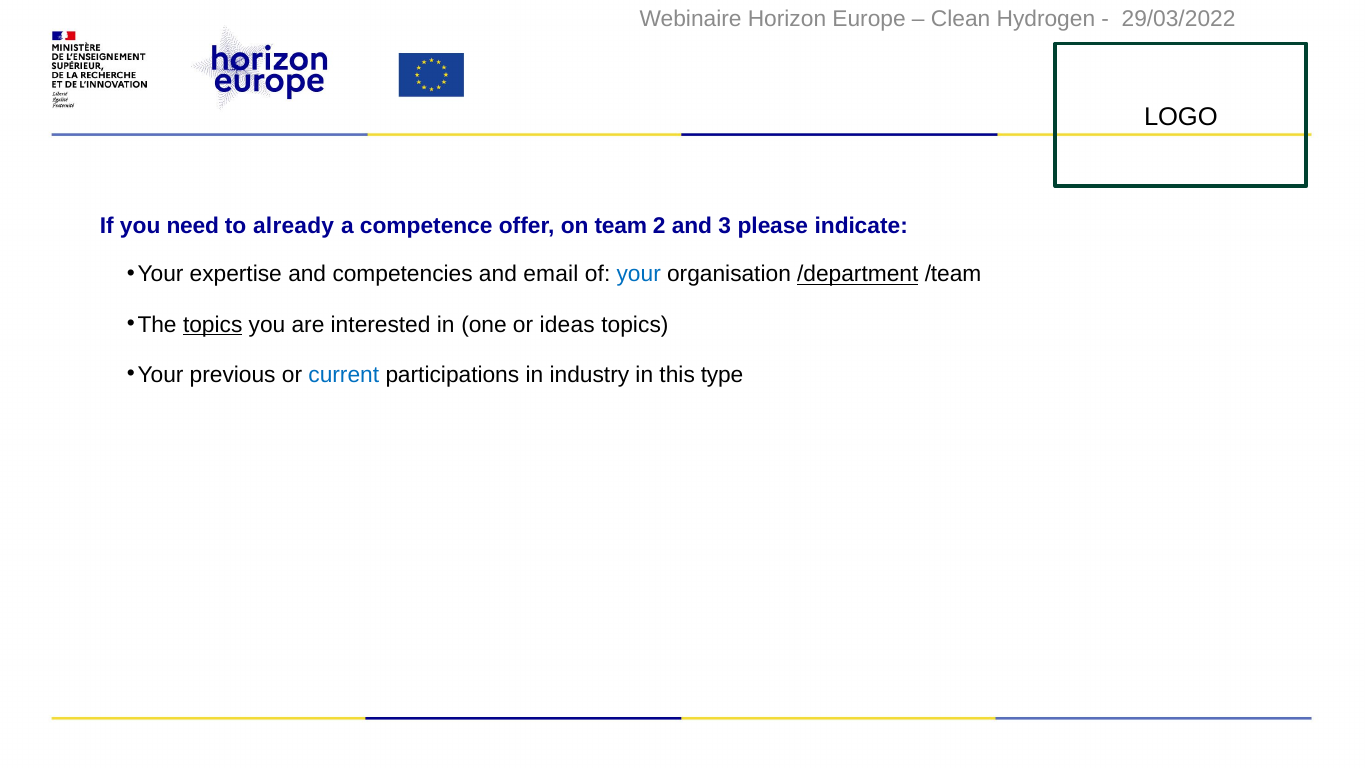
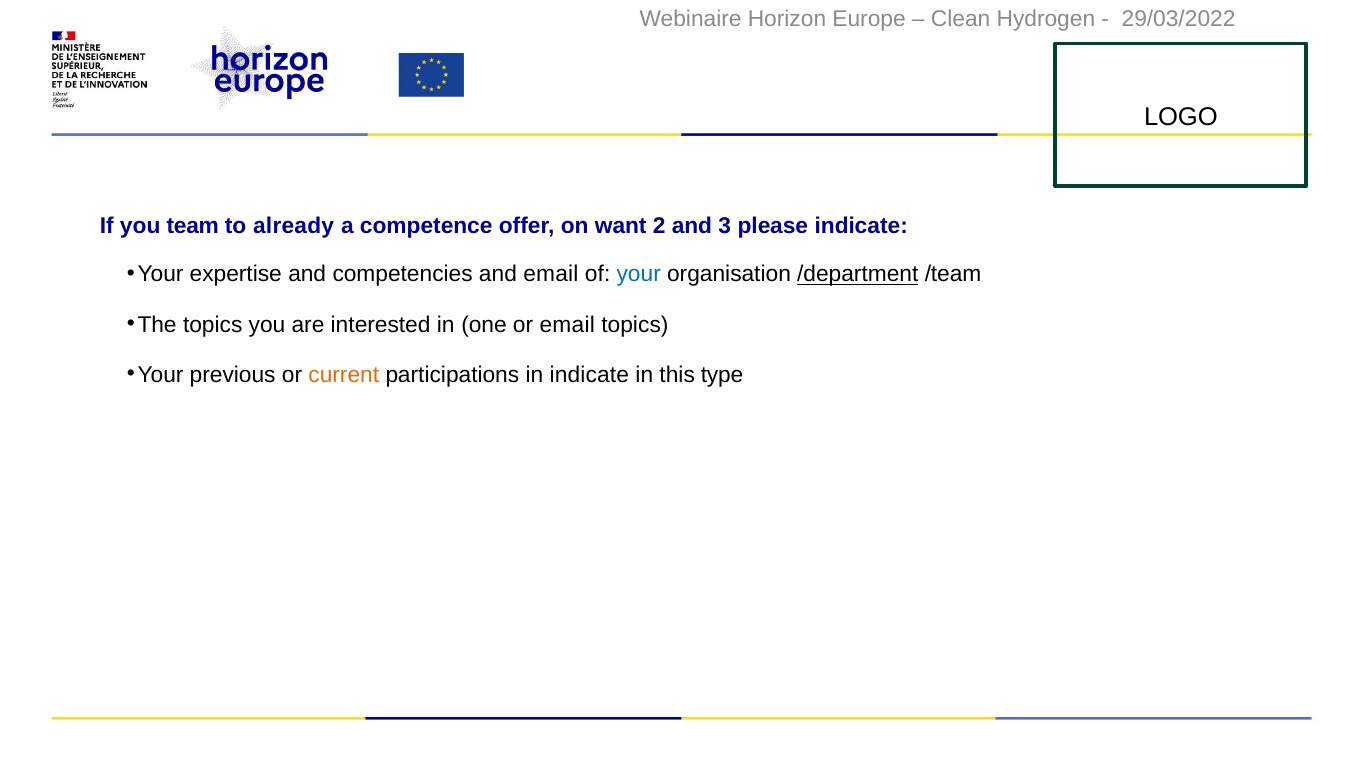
need: need -> team
team: team -> want
topics at (213, 325) underline: present -> none
or ideas: ideas -> email
current colour: blue -> orange
in industry: industry -> indicate
